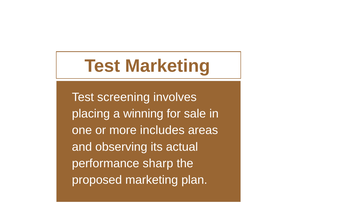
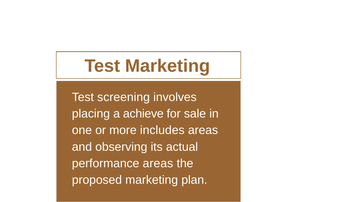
winning: winning -> achieve
performance sharp: sharp -> areas
